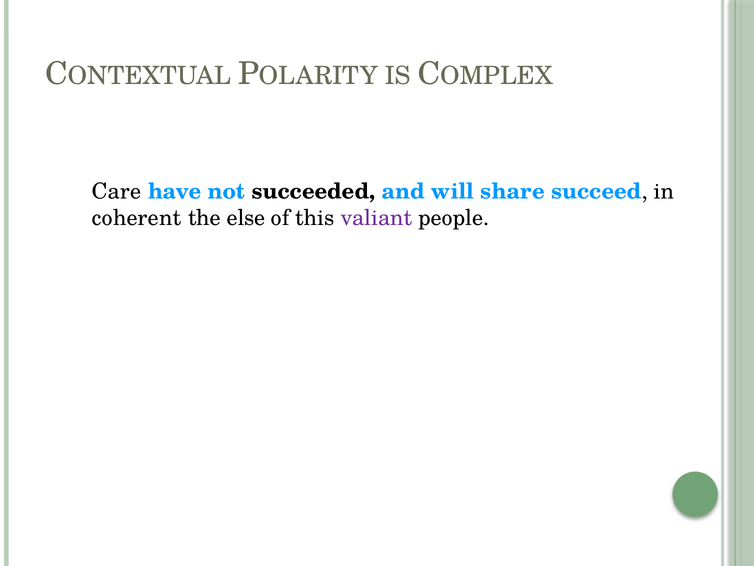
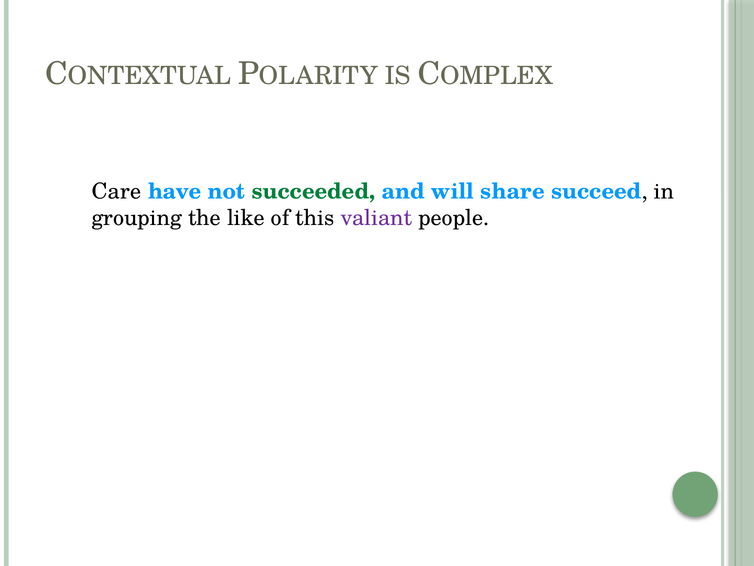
succeeded colour: black -> green
coherent: coherent -> grouping
else: else -> like
